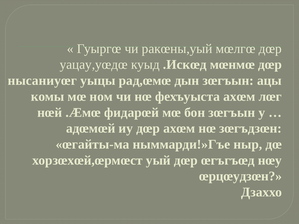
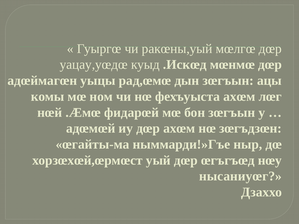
нысаниуœг: нысаниуœг -> адœймагœн
œрцœудзœн: œрцœудзœн -> нысаниуœг
